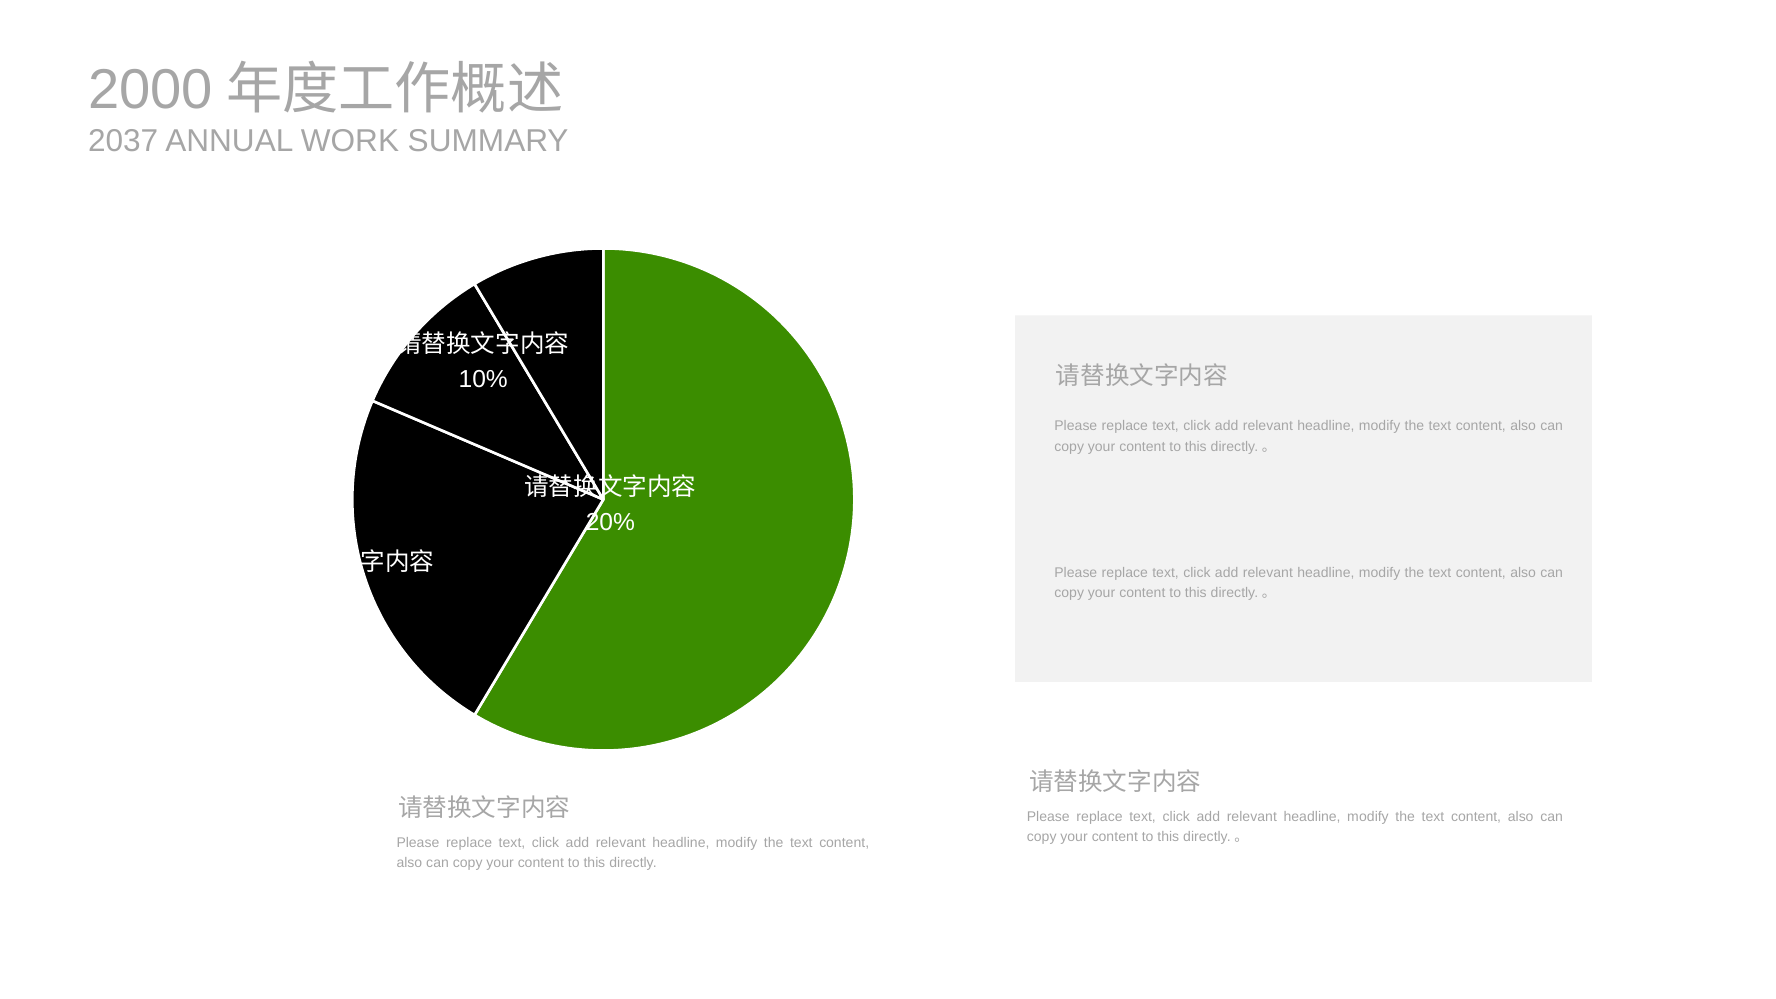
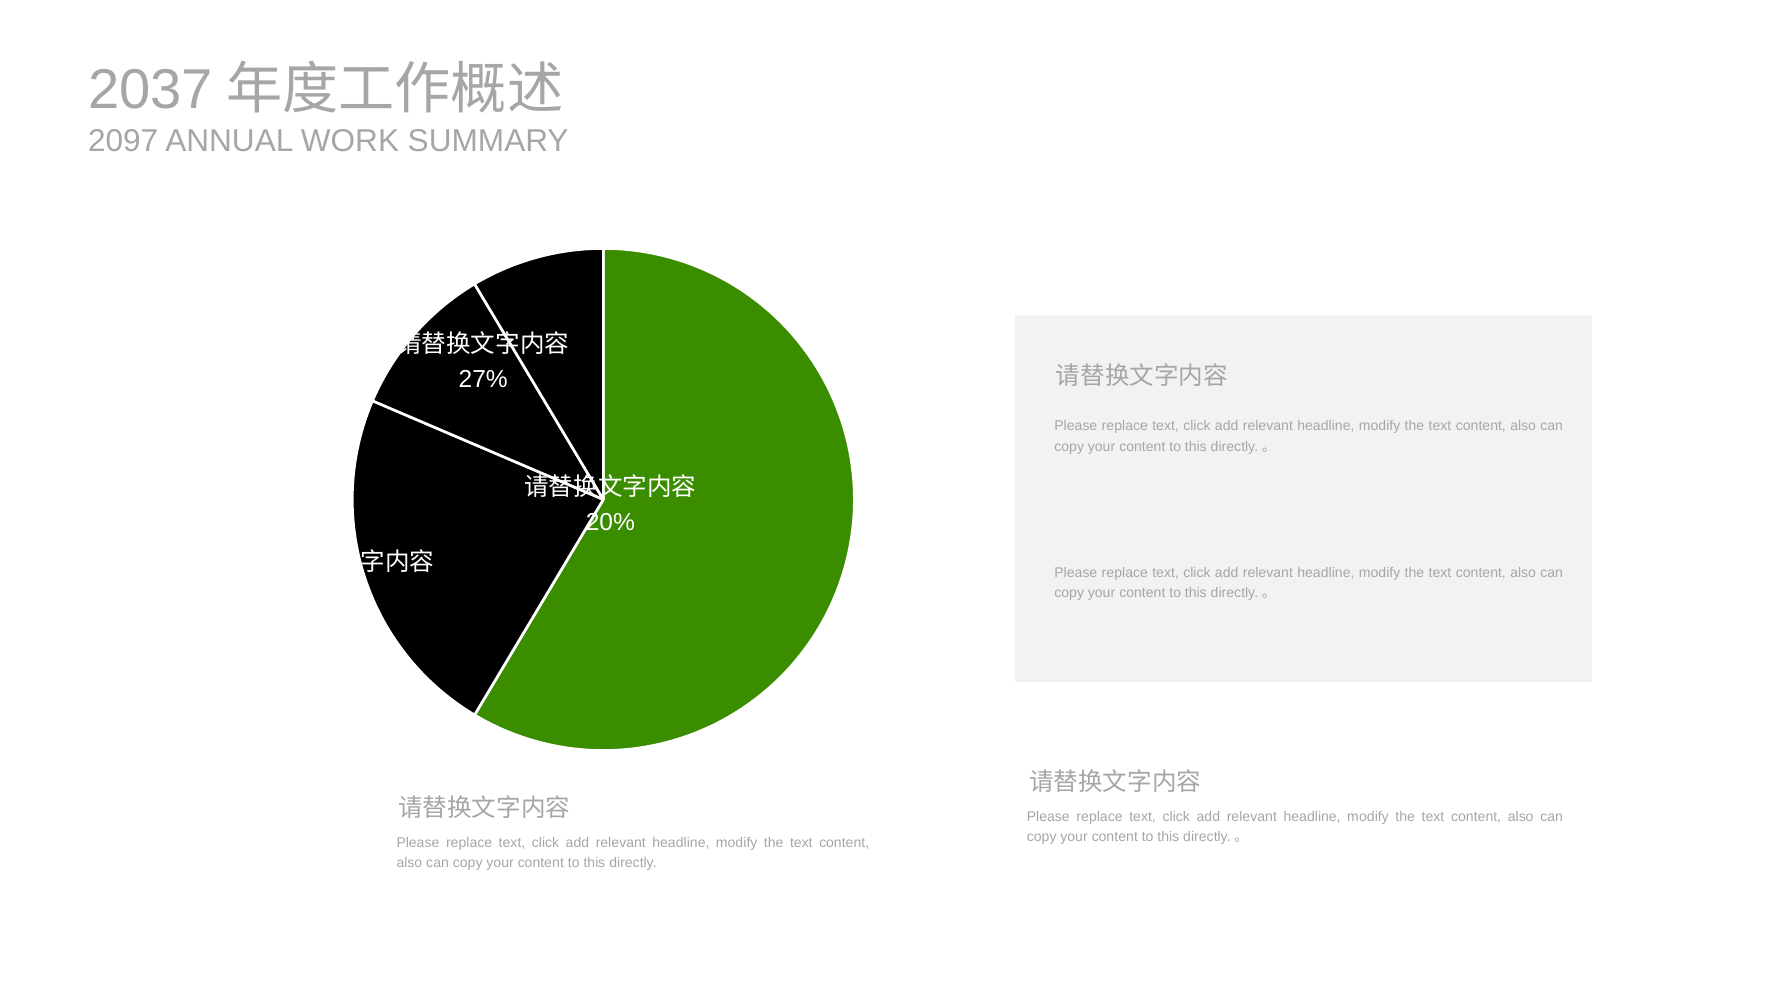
2000: 2000 -> 2037
2037: 2037 -> 2097
10%: 10% -> 27%
